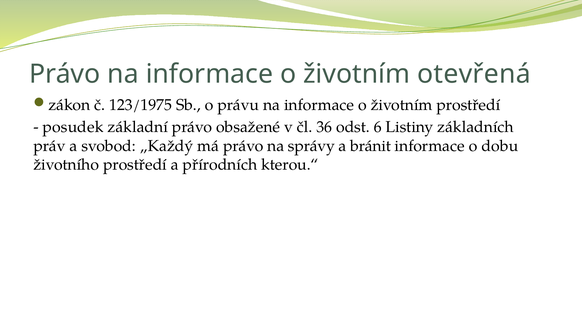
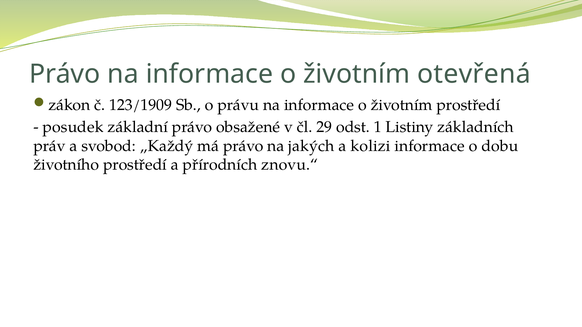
123/1975: 123/1975 -> 123/1909
36: 36 -> 29
6: 6 -> 1
správy: správy -> jakých
bránit: bránit -> kolizi
kterou.“: kterou.“ -> znovu.“
